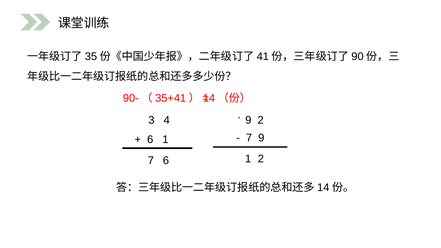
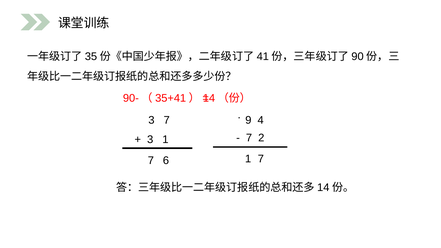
3 4: 4 -> 7
9 2: 2 -> 4
7 9: 9 -> 2
6 at (150, 139): 6 -> 3
7 2: 2 -> 7
